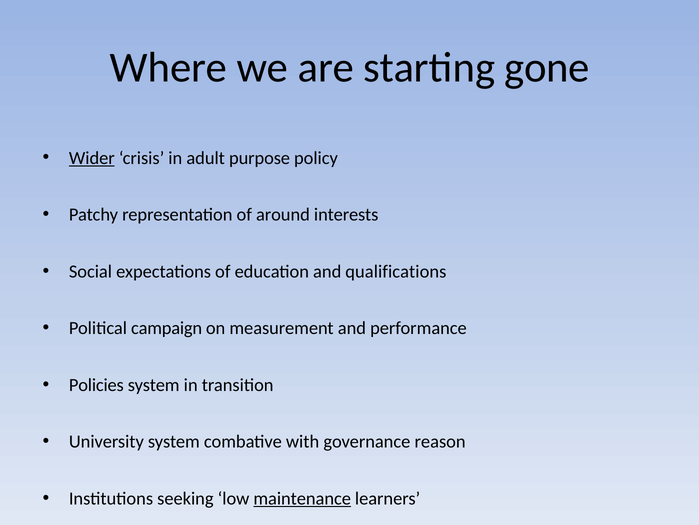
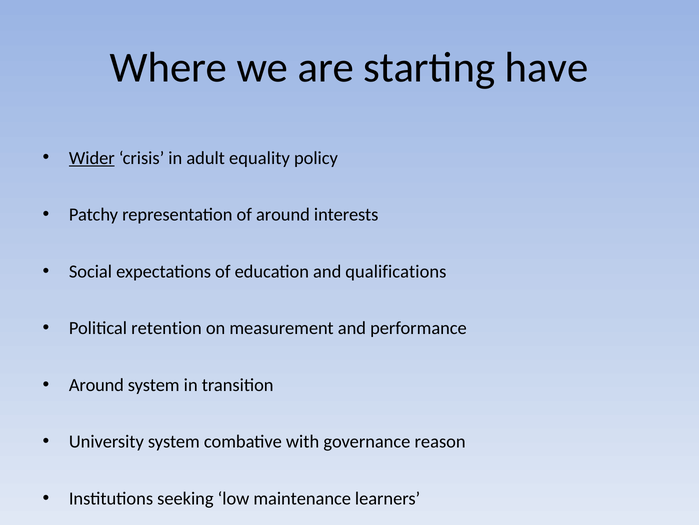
gone: gone -> have
purpose: purpose -> equality
campaign: campaign -> retention
Policies at (96, 384): Policies -> Around
maintenance underline: present -> none
